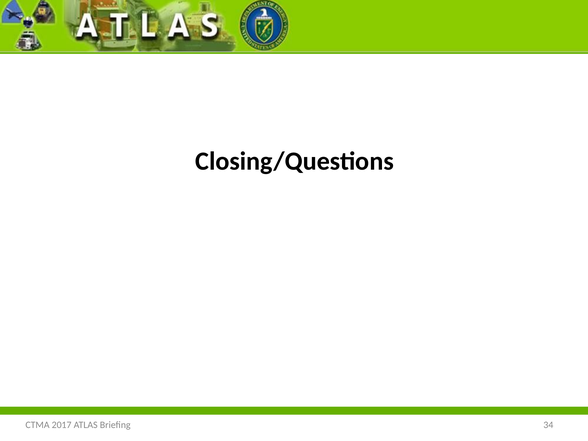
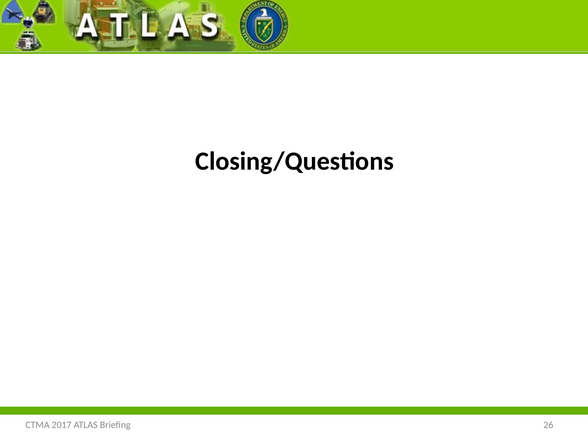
34: 34 -> 26
